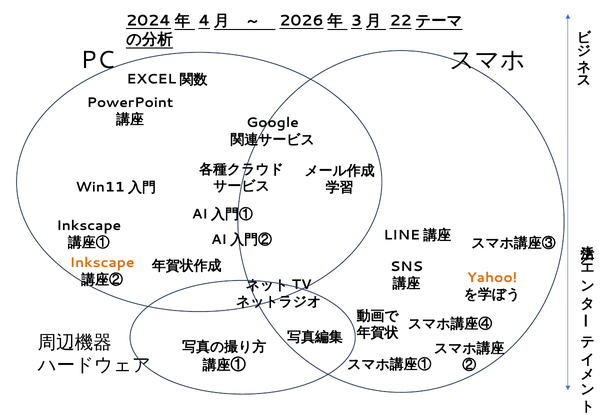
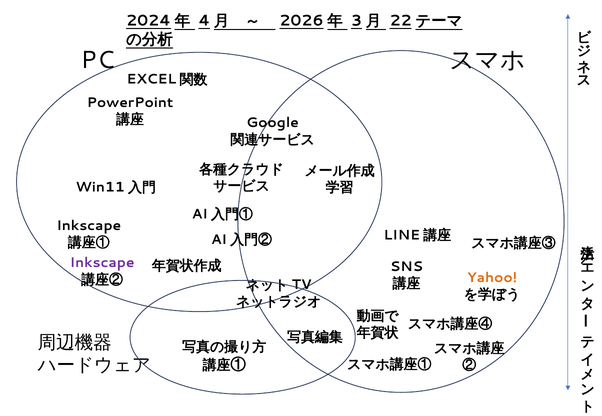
Inkscape at (102, 263) colour: orange -> purple
